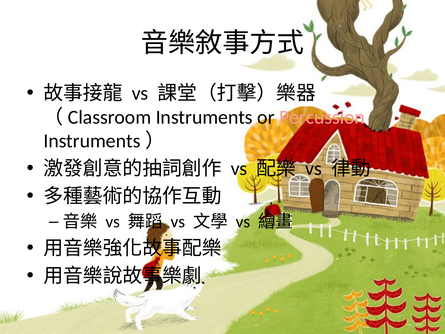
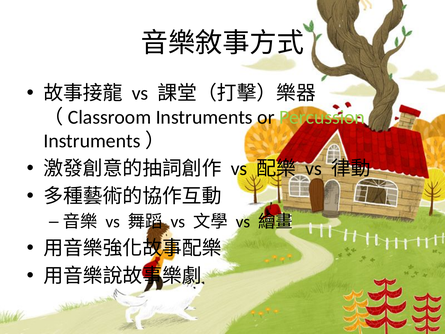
Percussion colour: pink -> light green
